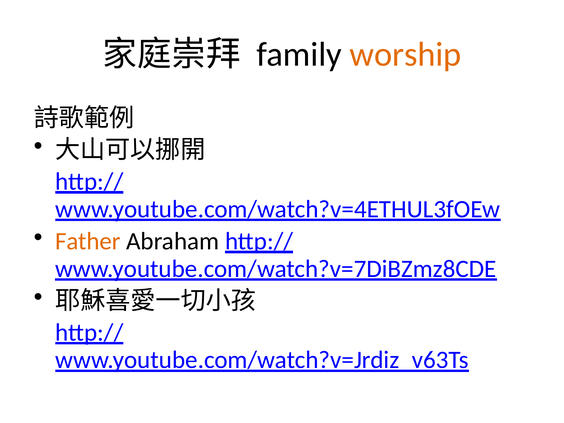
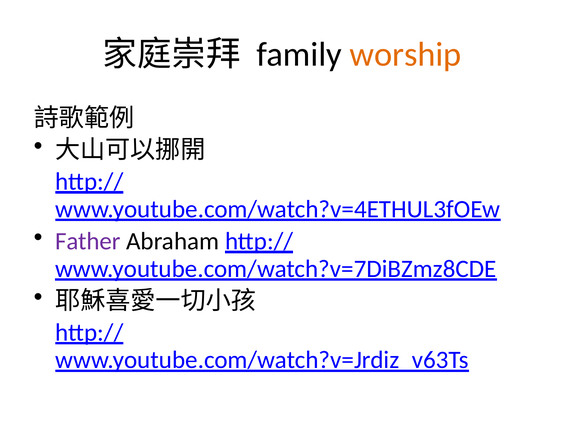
Father colour: orange -> purple
